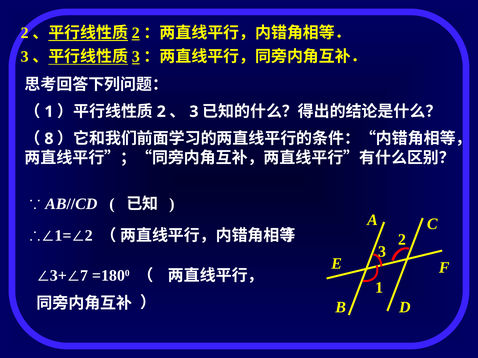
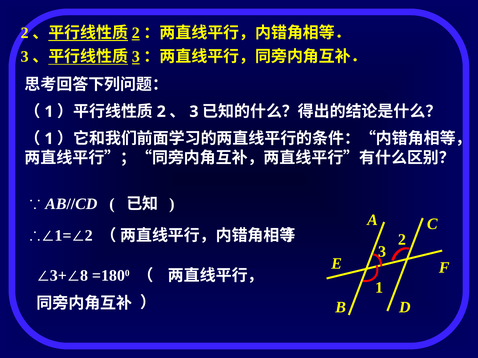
8 at (49, 139): 8 -> 1
7: 7 -> 8
